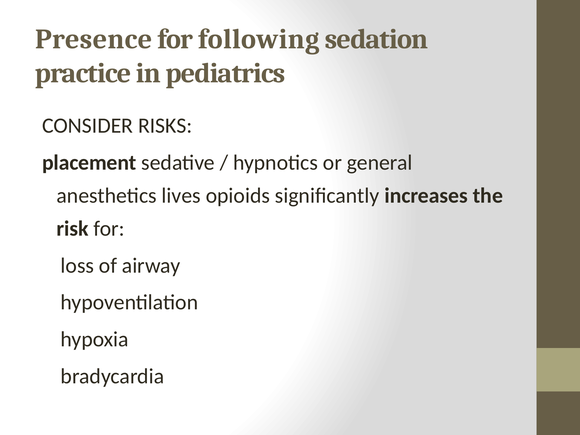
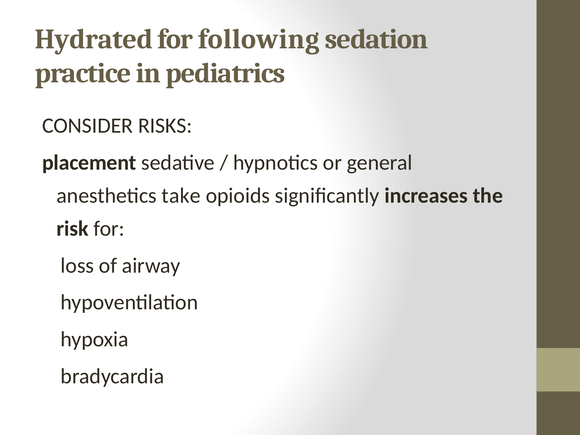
Presence: Presence -> Hydrated
lives: lives -> take
